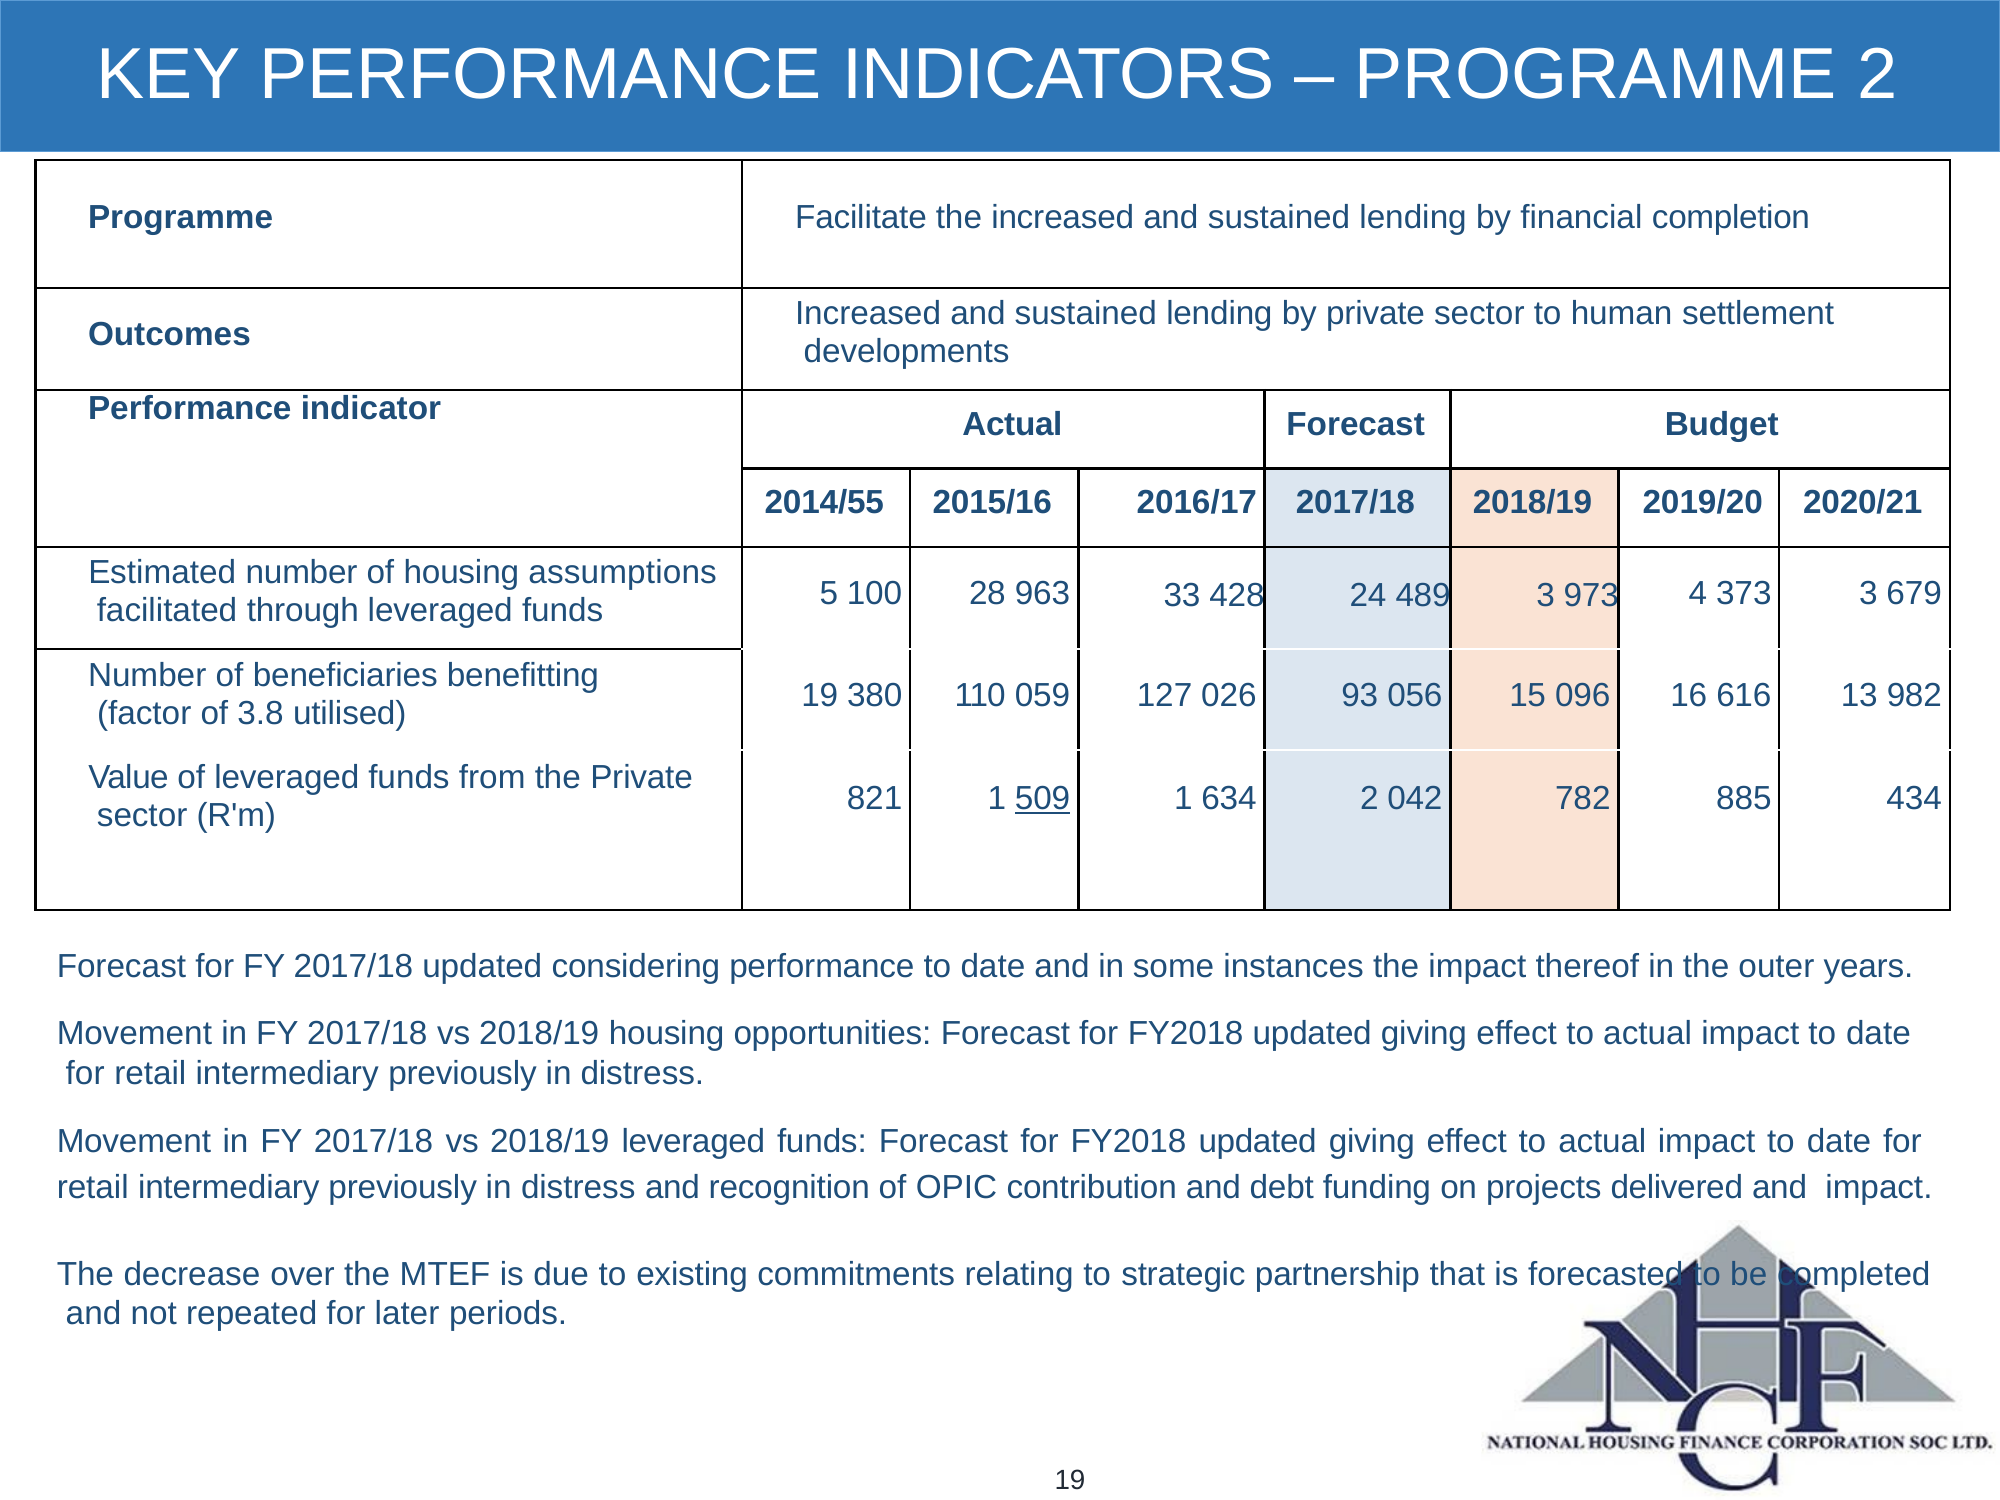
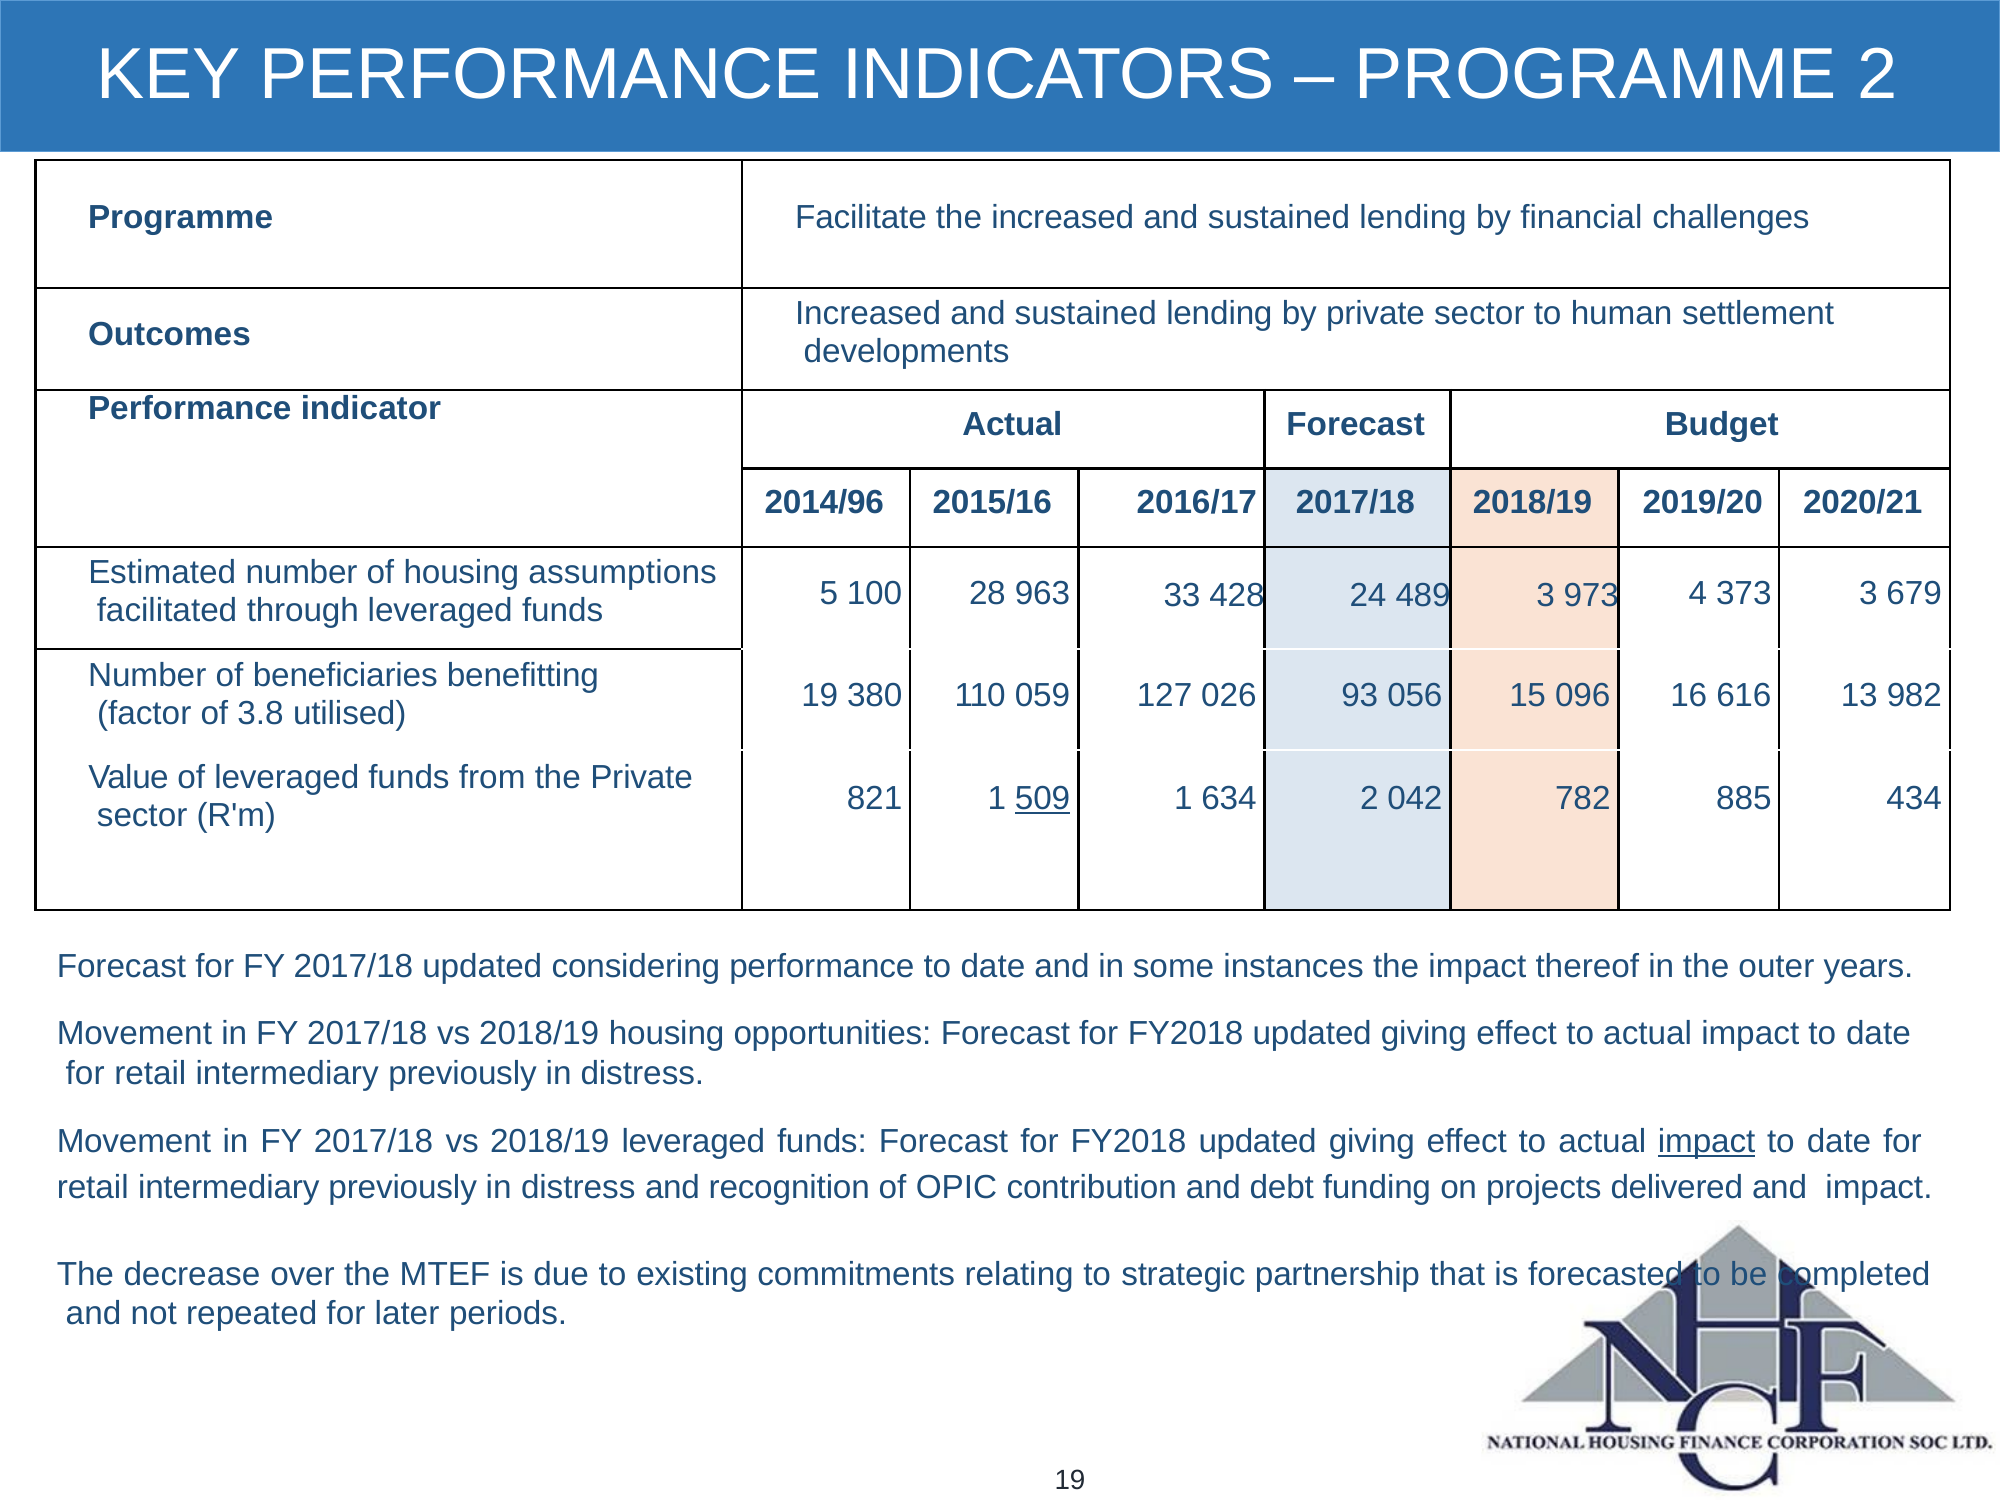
completion: completion -> challenges
2014/55: 2014/55 -> 2014/96
impact at (1707, 1142) underline: none -> present
